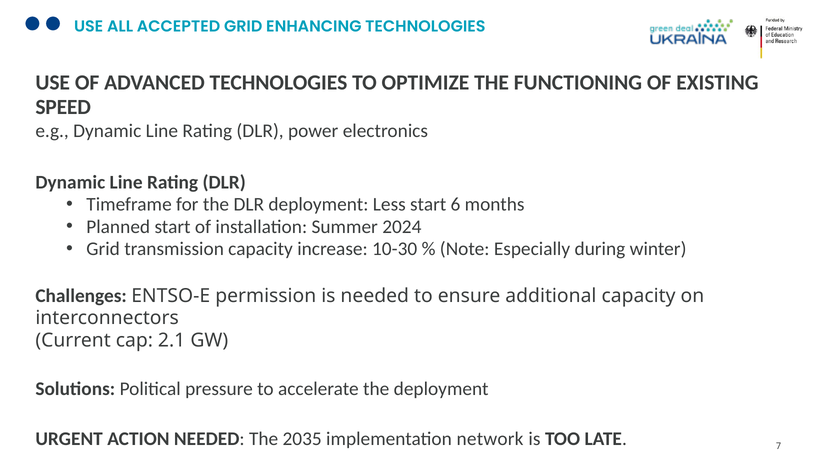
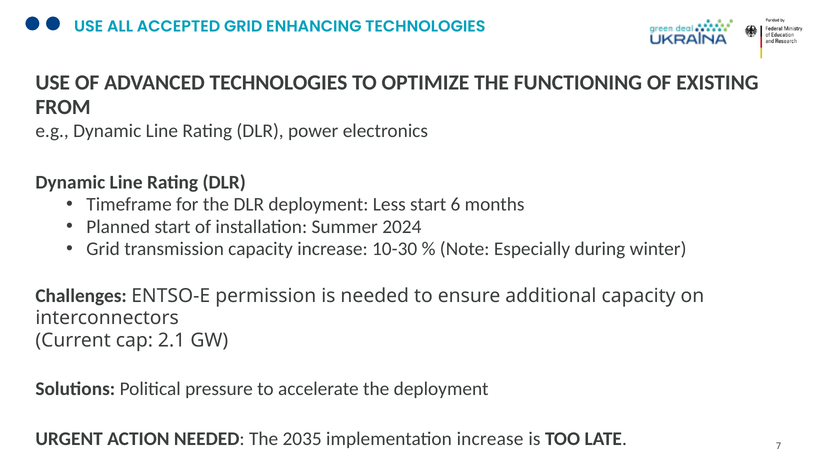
SPEED: SPEED -> FROM
implementation network: network -> increase
